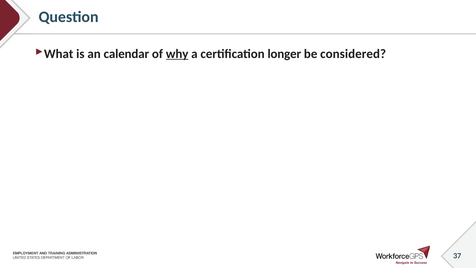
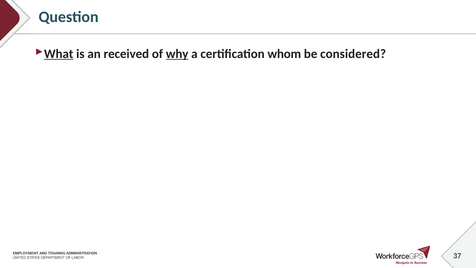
What underline: none -> present
calendar: calendar -> received
longer: longer -> whom
